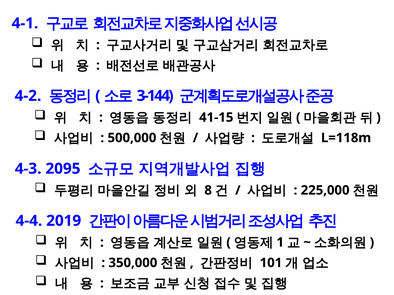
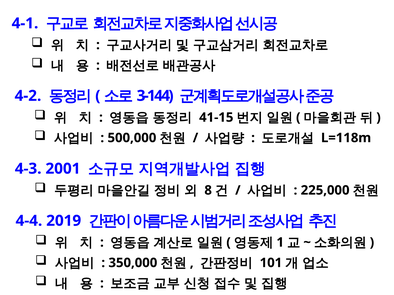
2095: 2095 -> 2001
